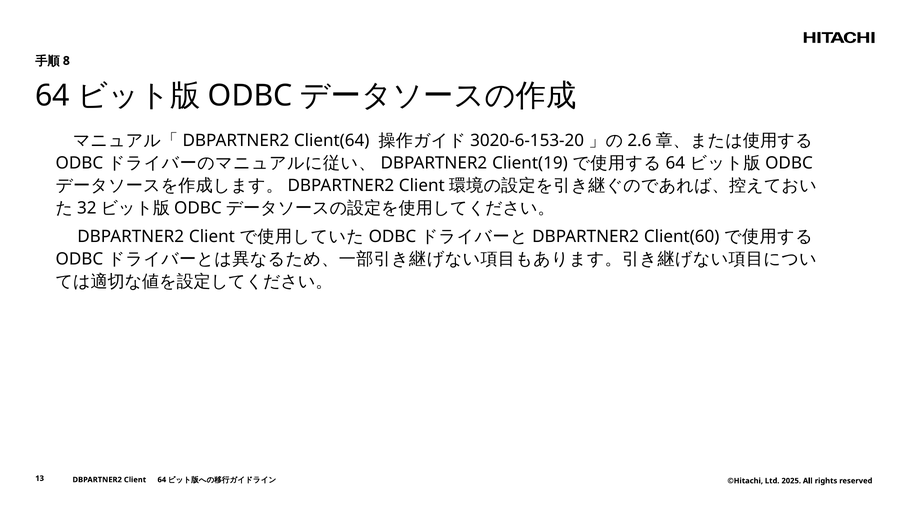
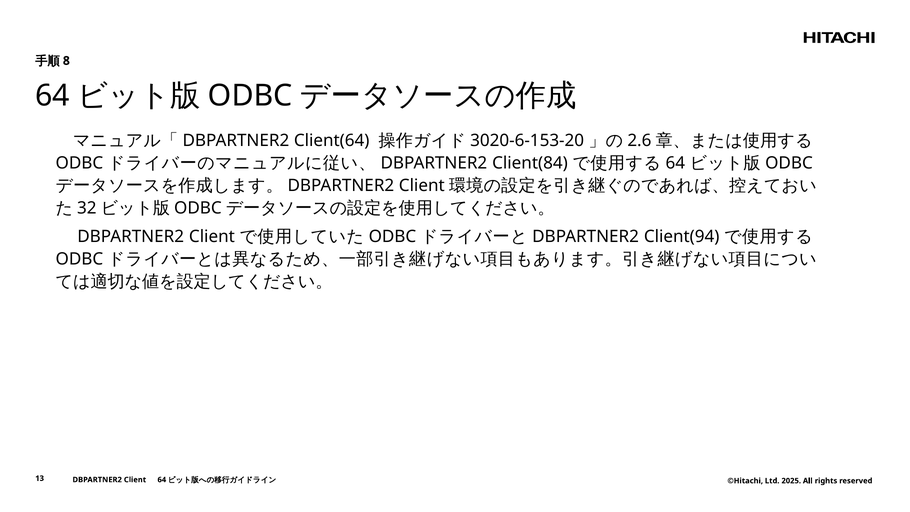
Client(19: Client(19 -> Client(84
Client(60: Client(60 -> Client(94
